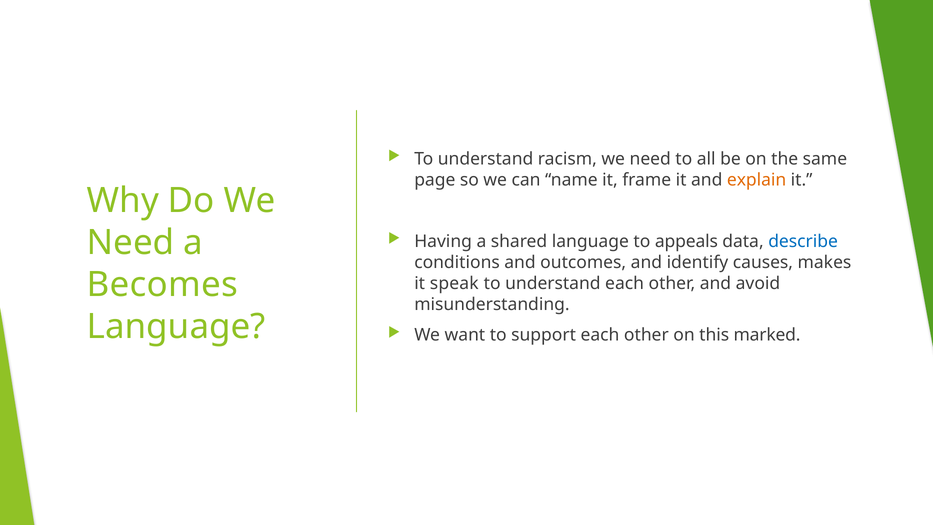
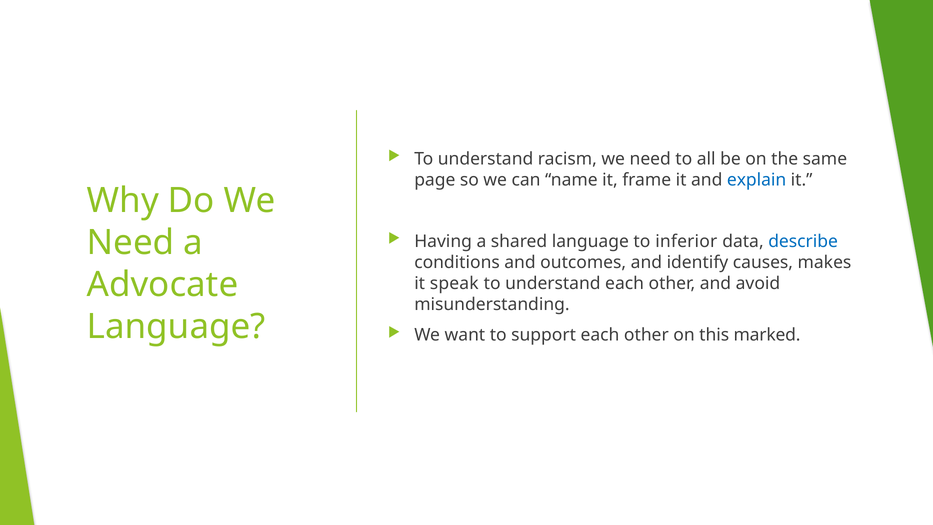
explain colour: orange -> blue
appeals: appeals -> inferior
Becomes: Becomes -> Advocate
